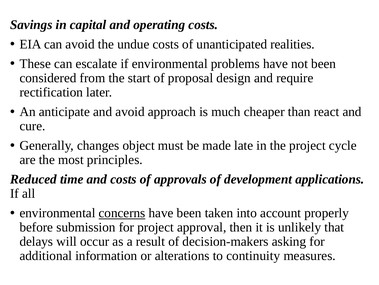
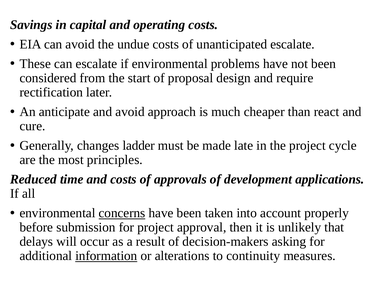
unanticipated realities: realities -> escalate
object: object -> ladder
information underline: none -> present
